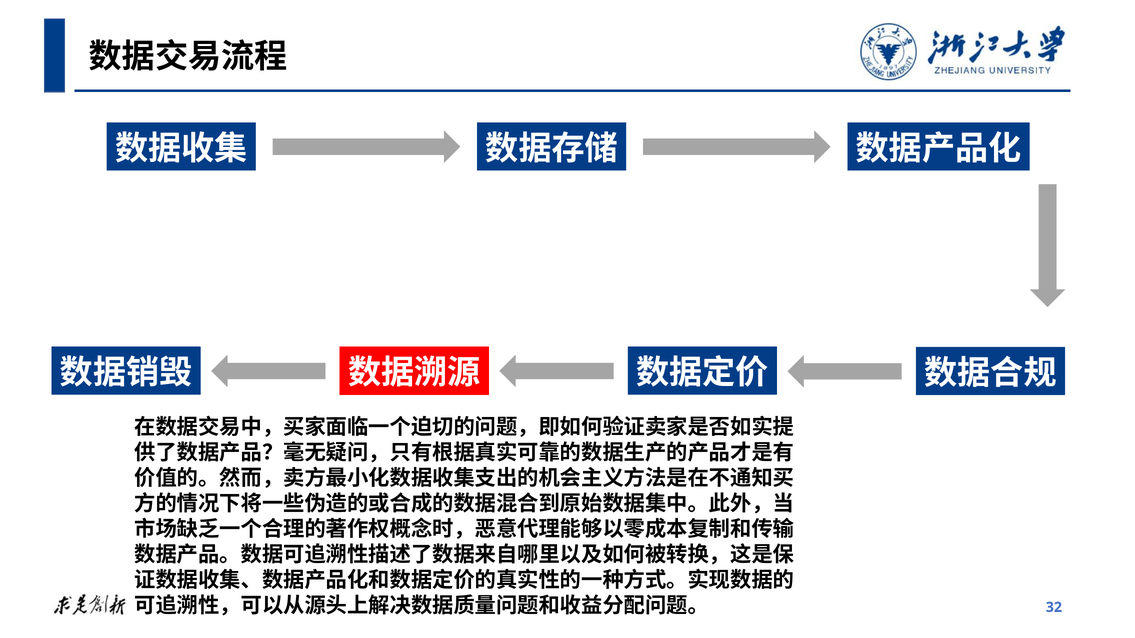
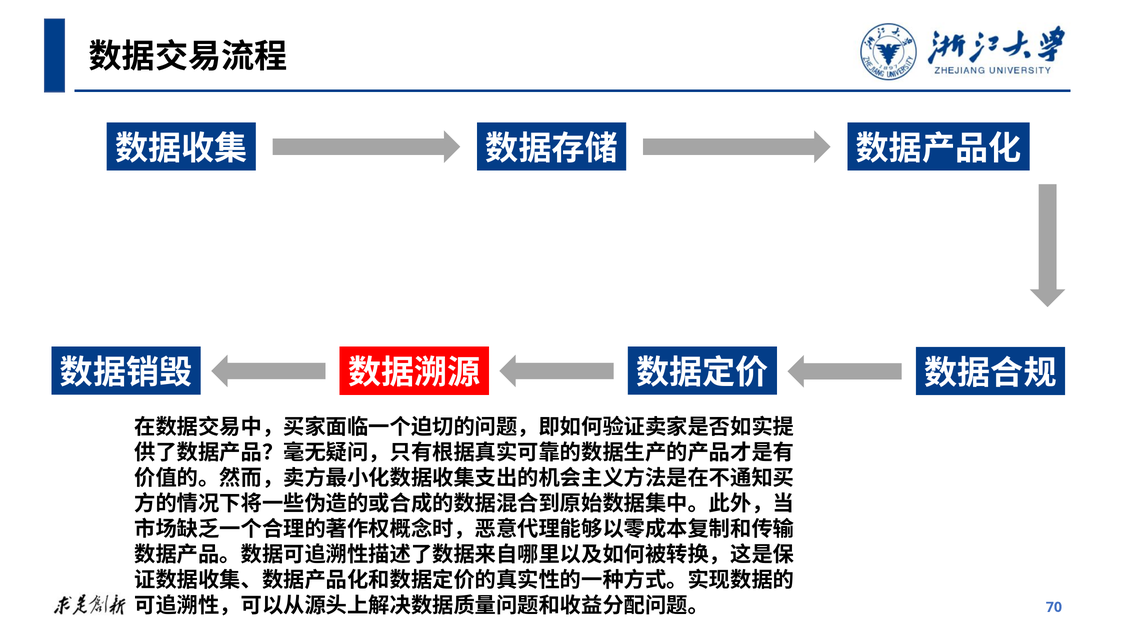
32: 32 -> 70
